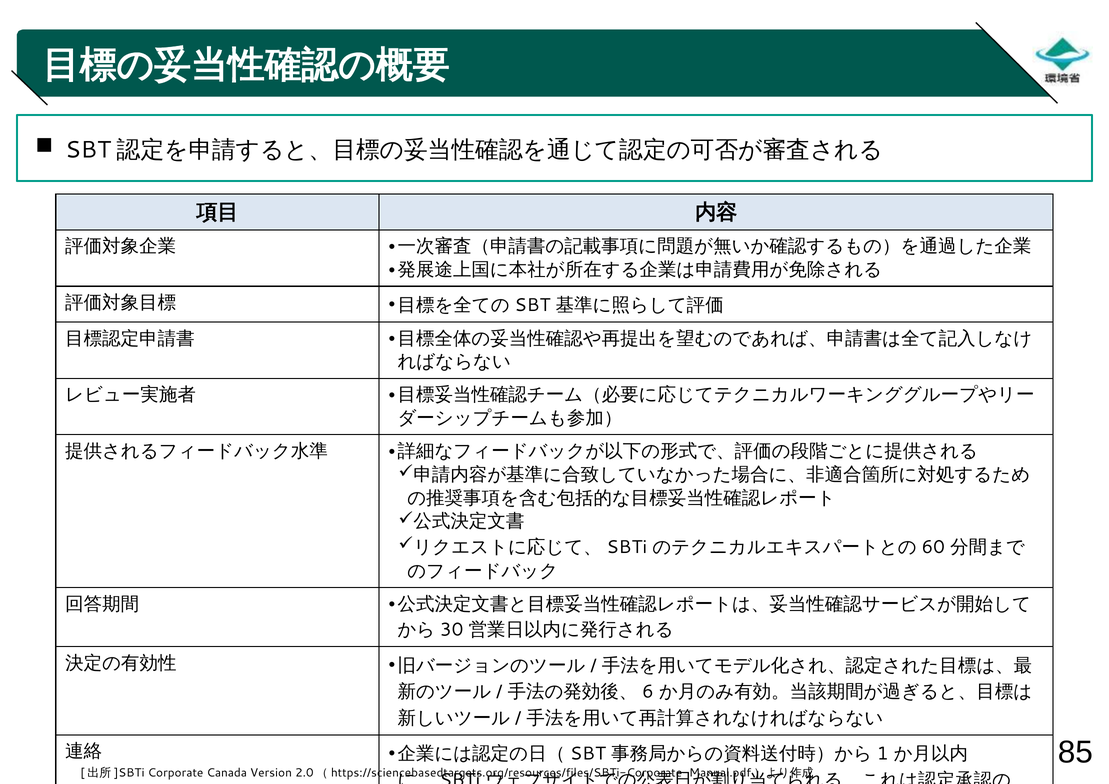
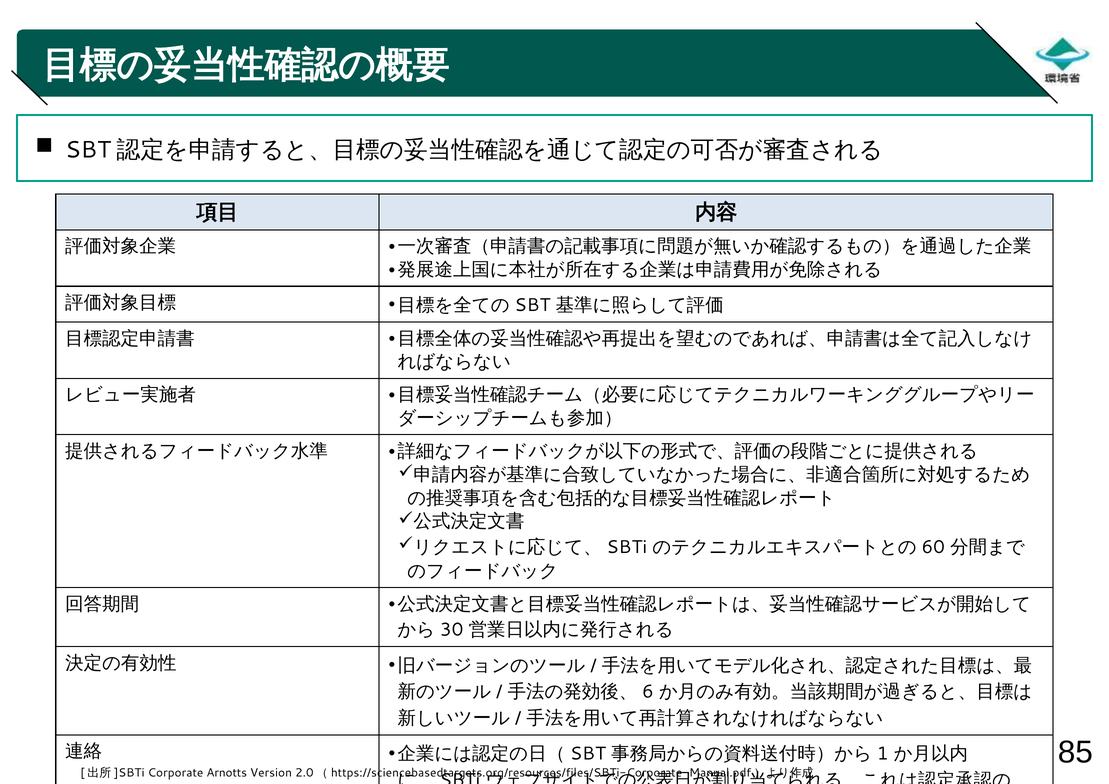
Canada: Canada -> Arnotts
